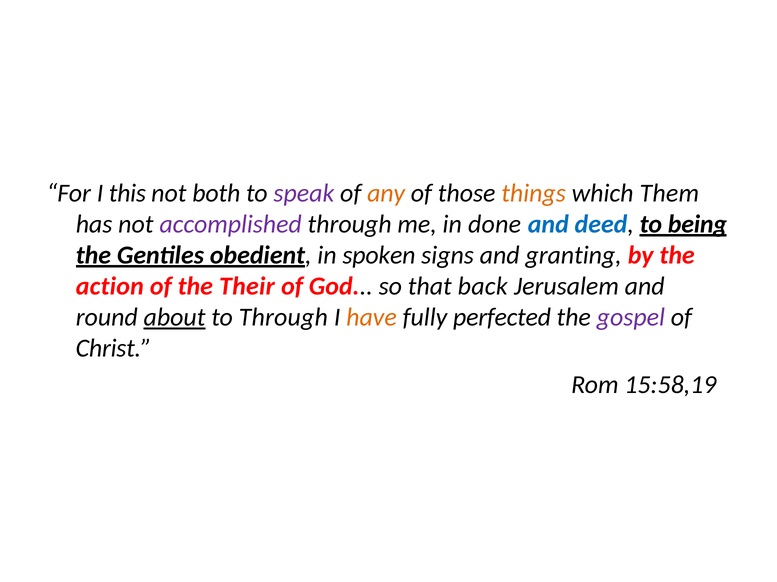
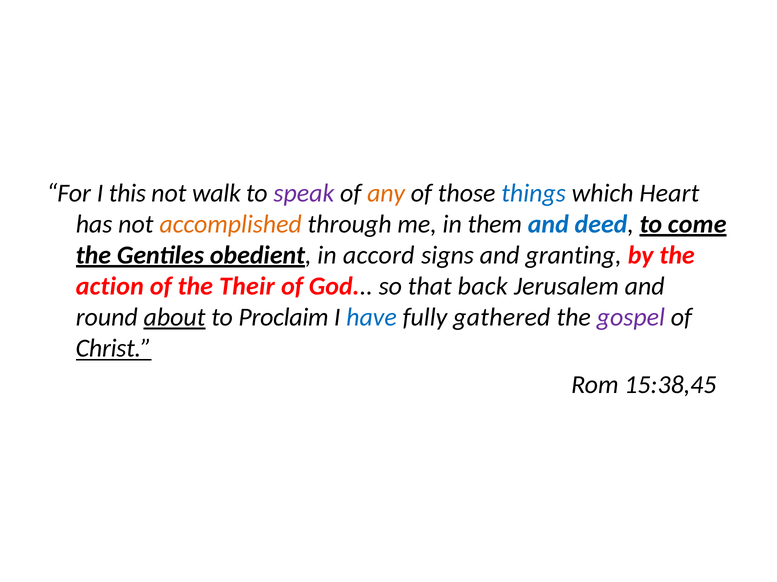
both: both -> walk
things colour: orange -> blue
Them: Them -> Heart
accomplished colour: purple -> orange
done: done -> them
being: being -> come
spoken: spoken -> accord
to Through: Through -> Proclaim
have colour: orange -> blue
perfected: perfected -> gathered
Christ underline: none -> present
15:58,19: 15:58,19 -> 15:38,45
